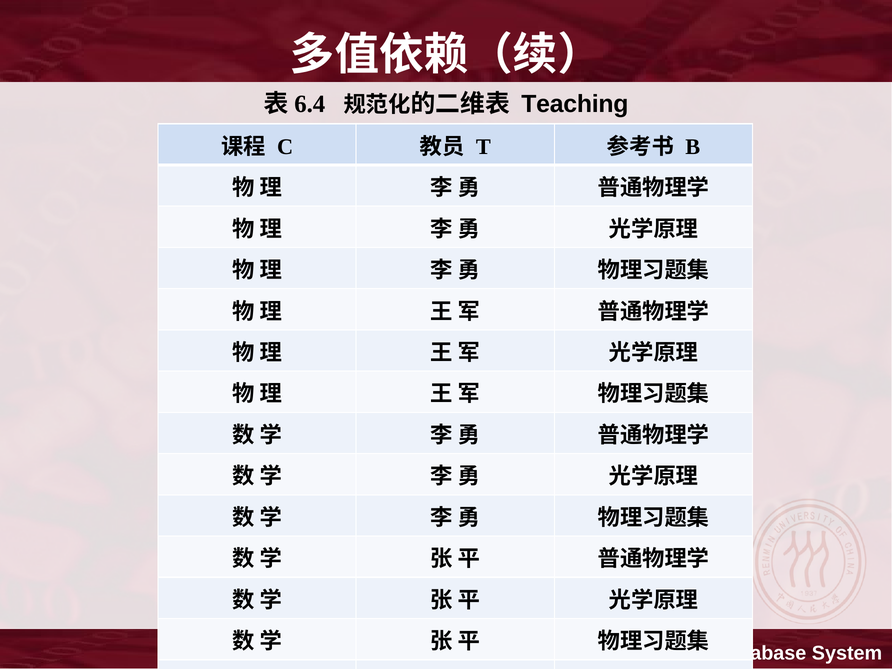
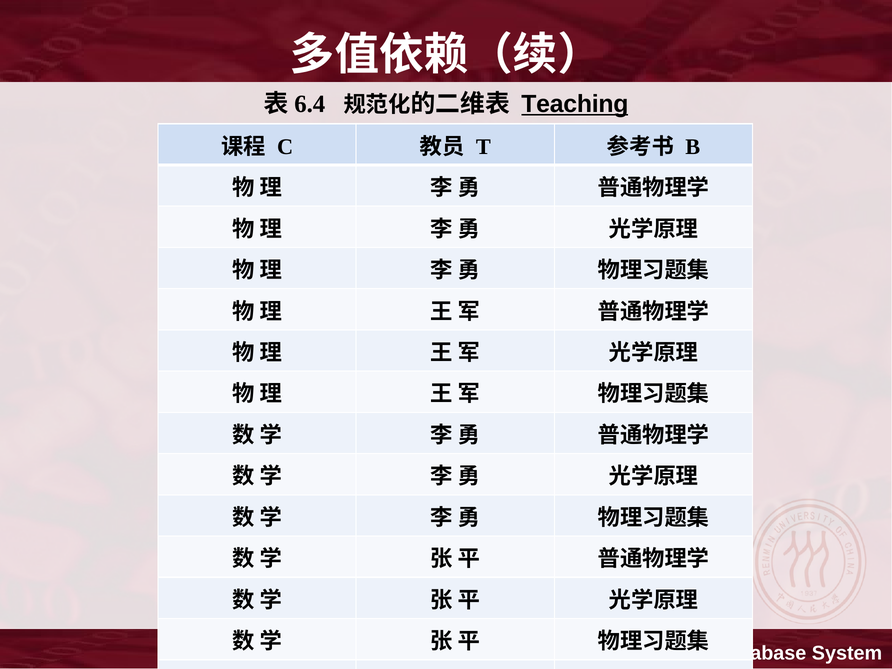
Teaching underline: none -> present
